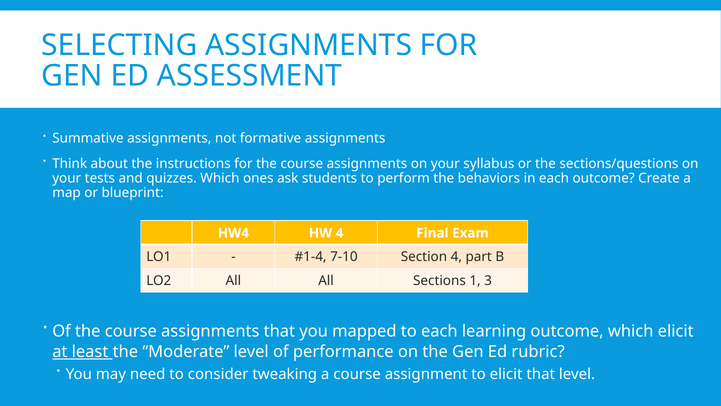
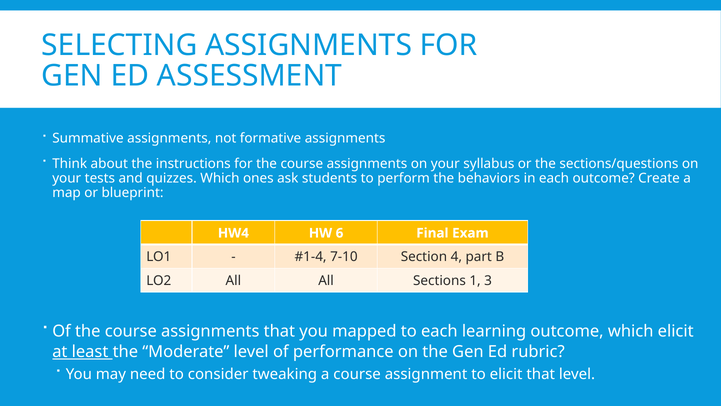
HW 4: 4 -> 6
